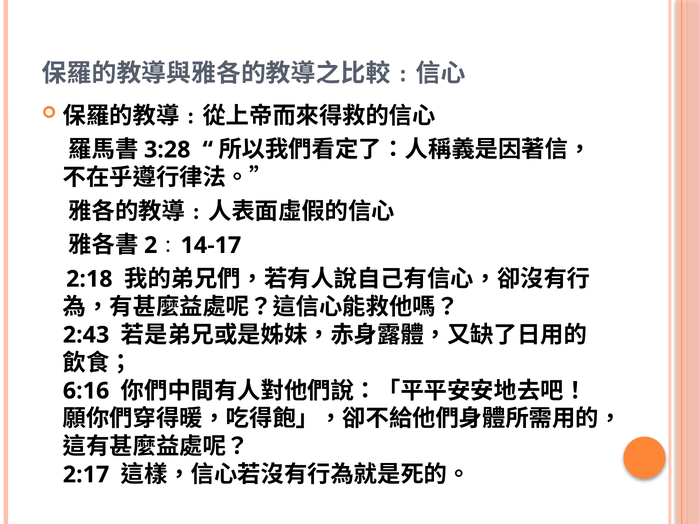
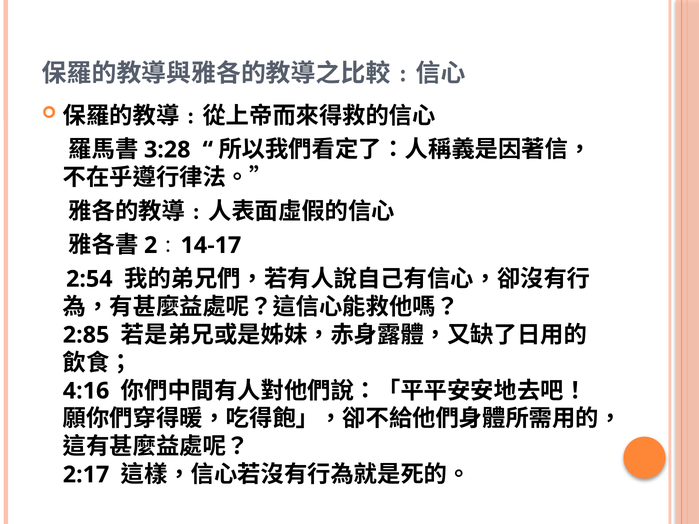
2:18: 2:18 -> 2:54
2:43: 2:43 -> 2:85
6:16: 6:16 -> 4:16
